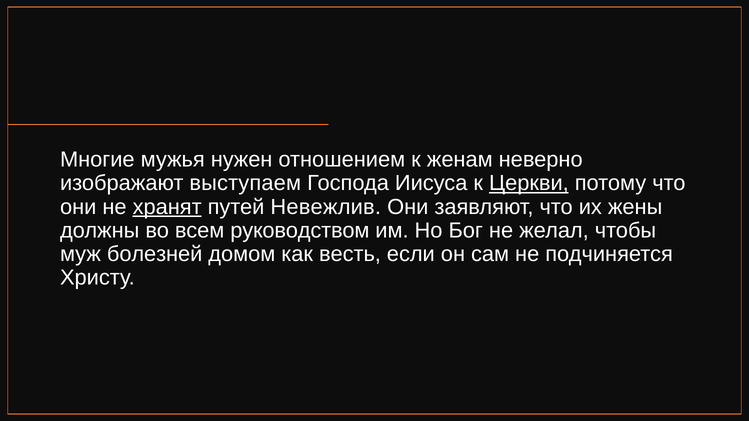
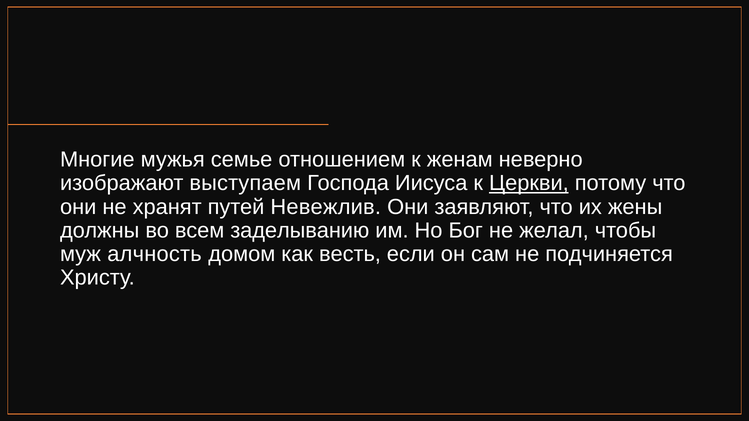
нужен: нужен -> семье
хранят underline: present -> none
руководством: руководством -> заделыванию
болезней: болезней -> алчность
